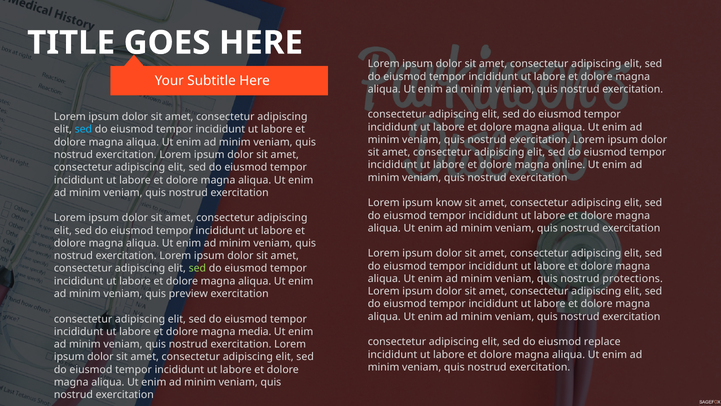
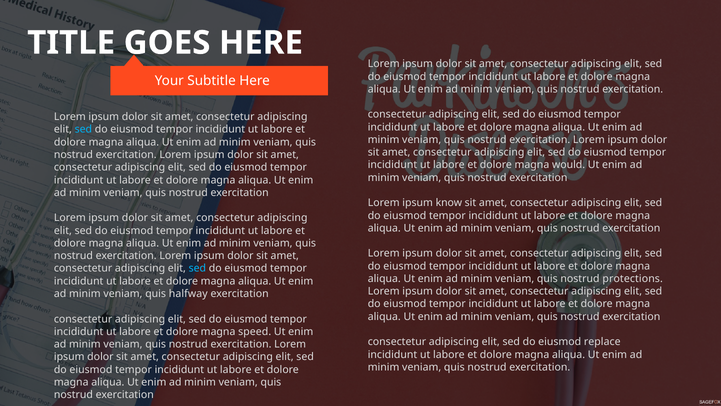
online: online -> would
sed at (197, 268) colour: light green -> light blue
preview: preview -> halfway
media: media -> speed
